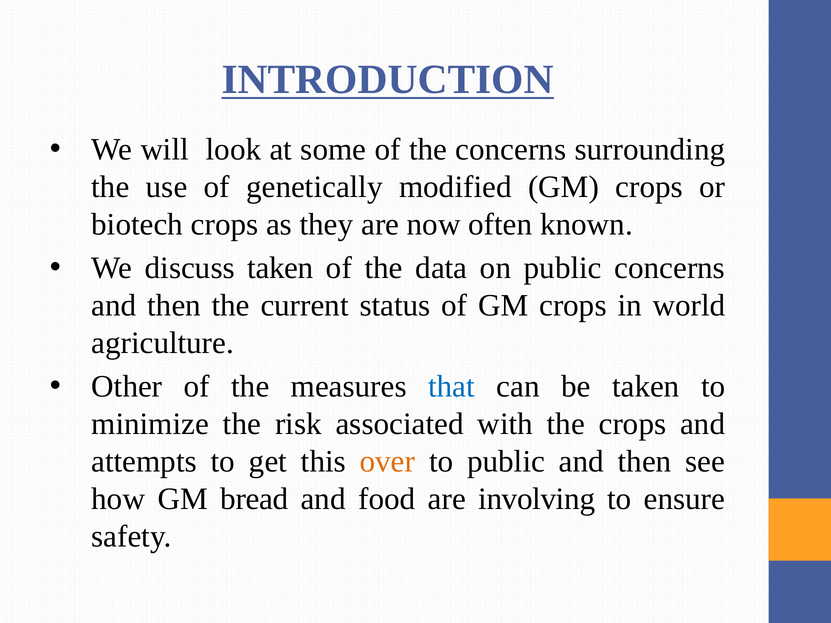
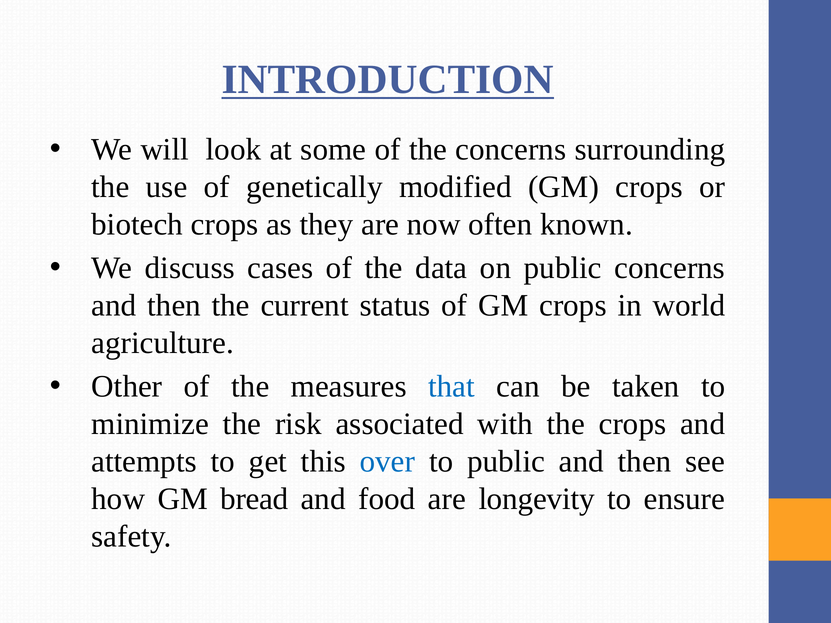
discuss taken: taken -> cases
over colour: orange -> blue
involving: involving -> longevity
